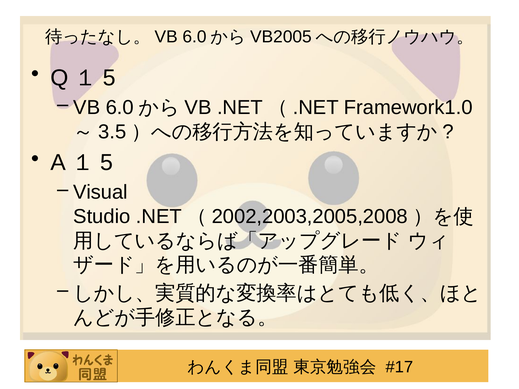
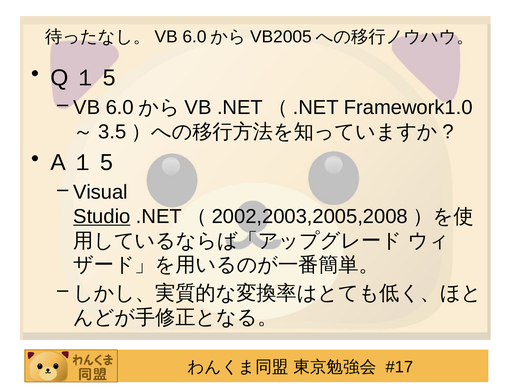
Studio underline: none -> present
